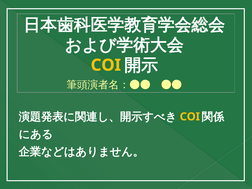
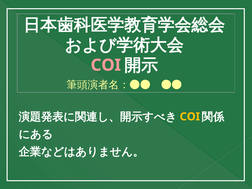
COI at (106, 65) colour: yellow -> pink
